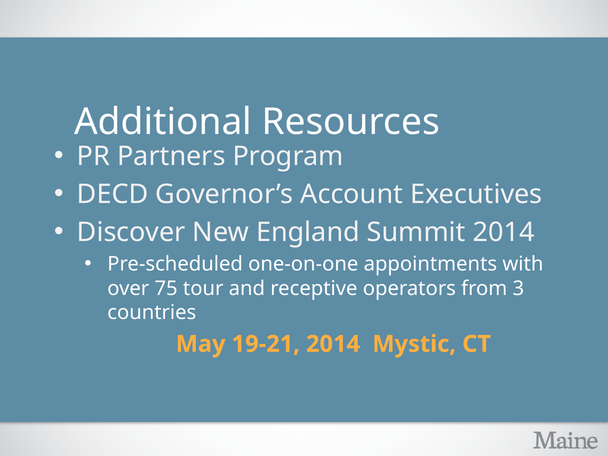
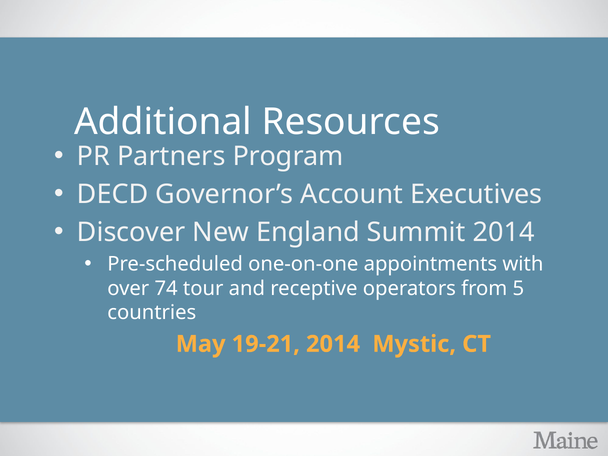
75: 75 -> 74
3: 3 -> 5
